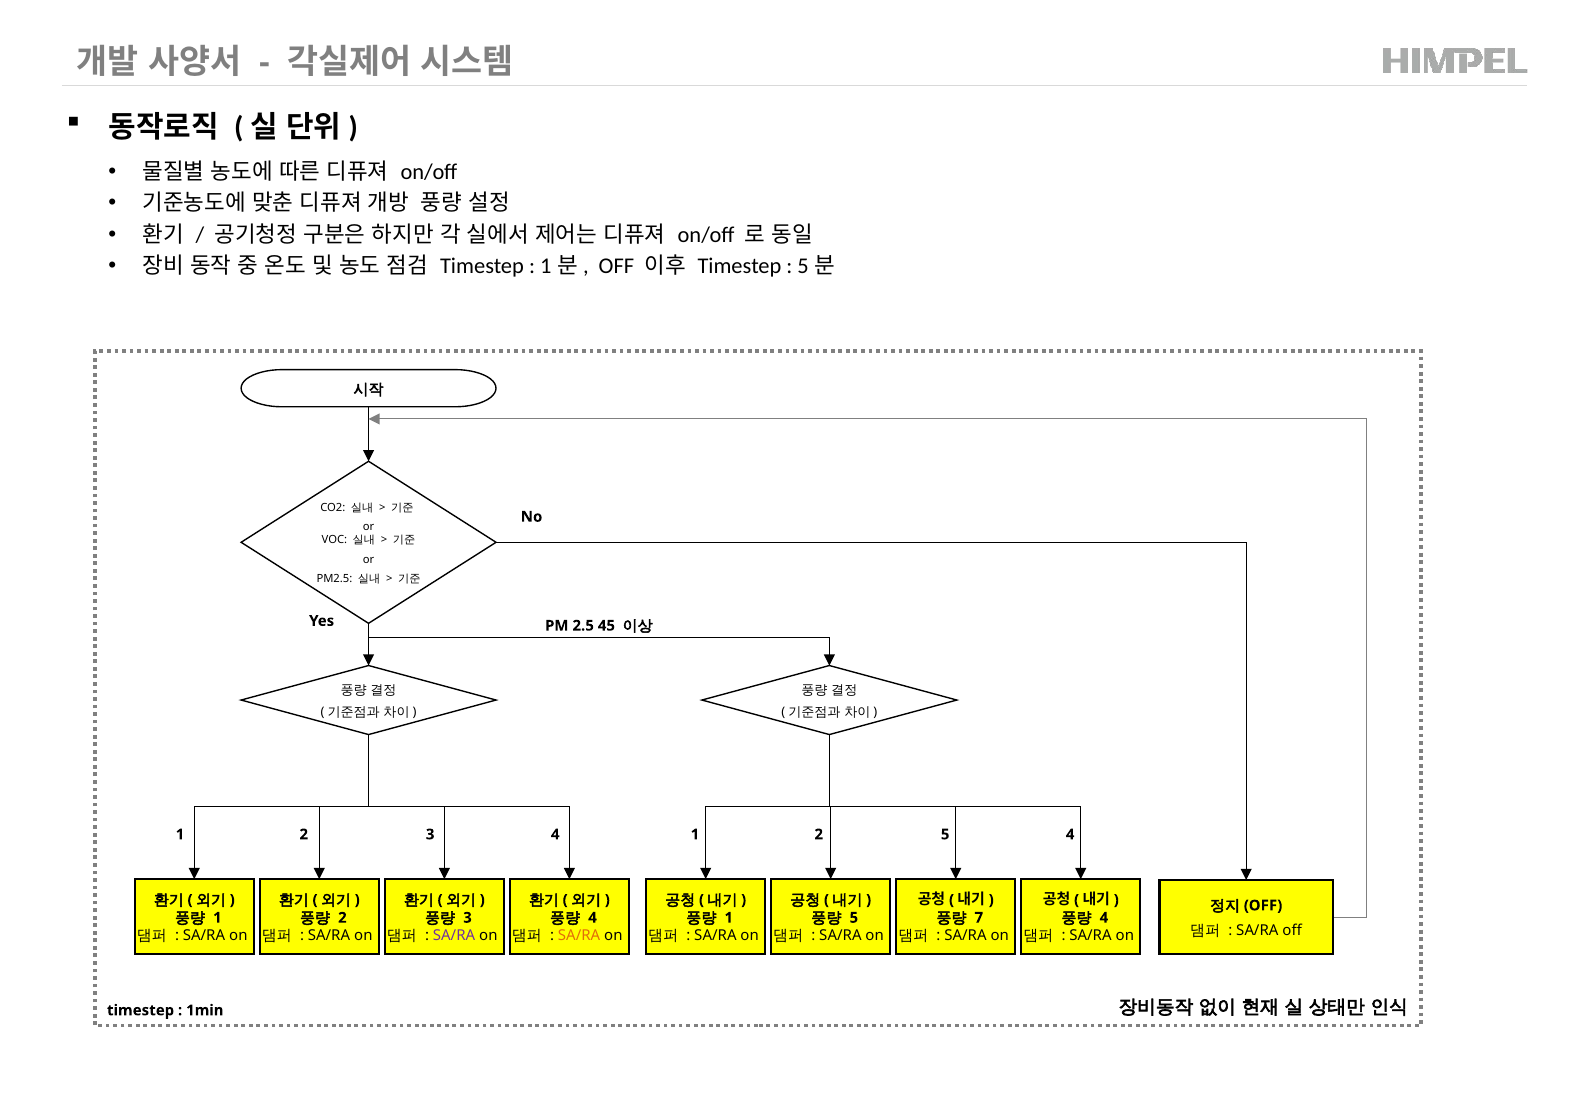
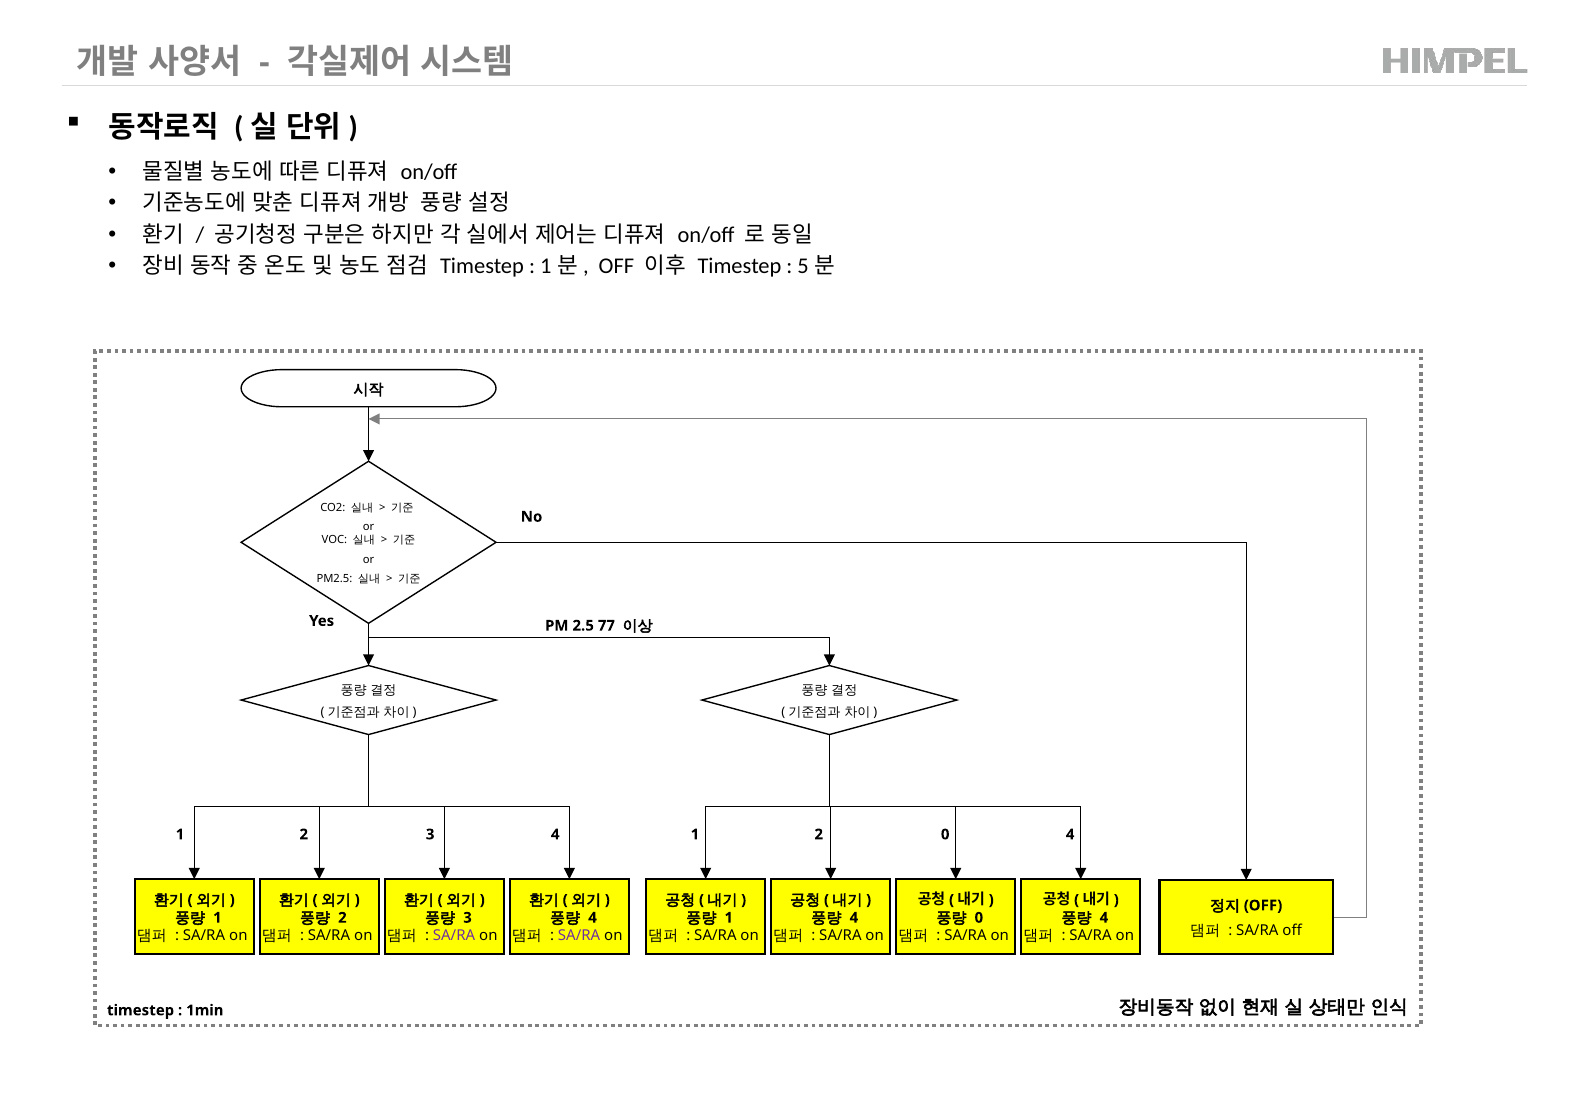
45: 45 -> 77
2 5: 5 -> 0
5 at (854, 918): 5 -> 4
7 at (979, 918): 7 -> 0
SA/RA at (579, 936) colour: orange -> purple
